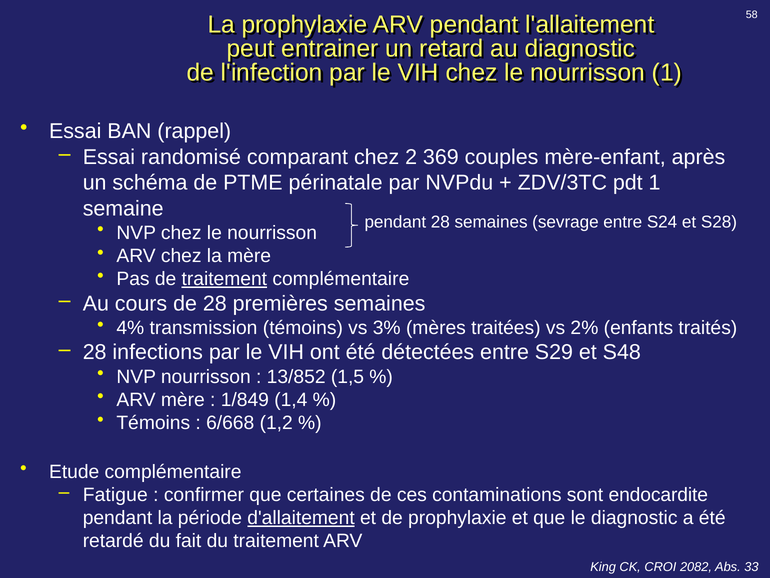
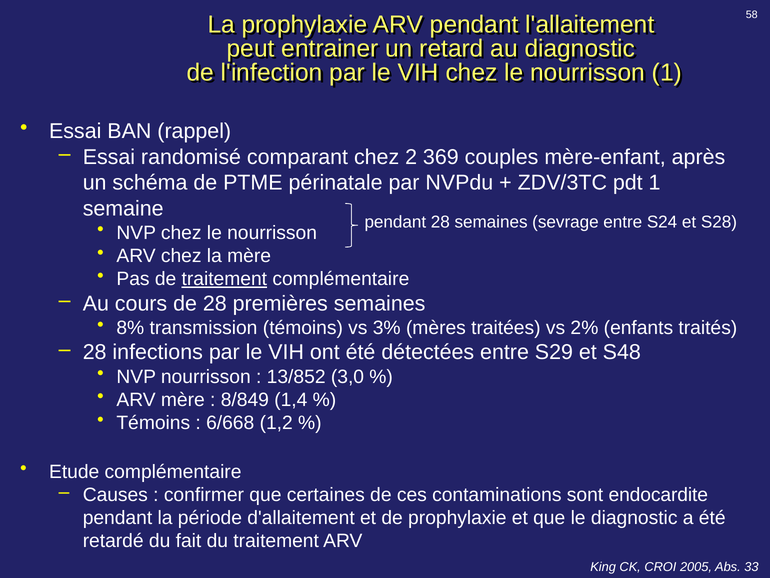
4%: 4% -> 8%
1,5: 1,5 -> 3,0
1/849: 1/849 -> 8/849
Fatigue: Fatigue -> Causes
d'allaitement underline: present -> none
2082: 2082 -> 2005
